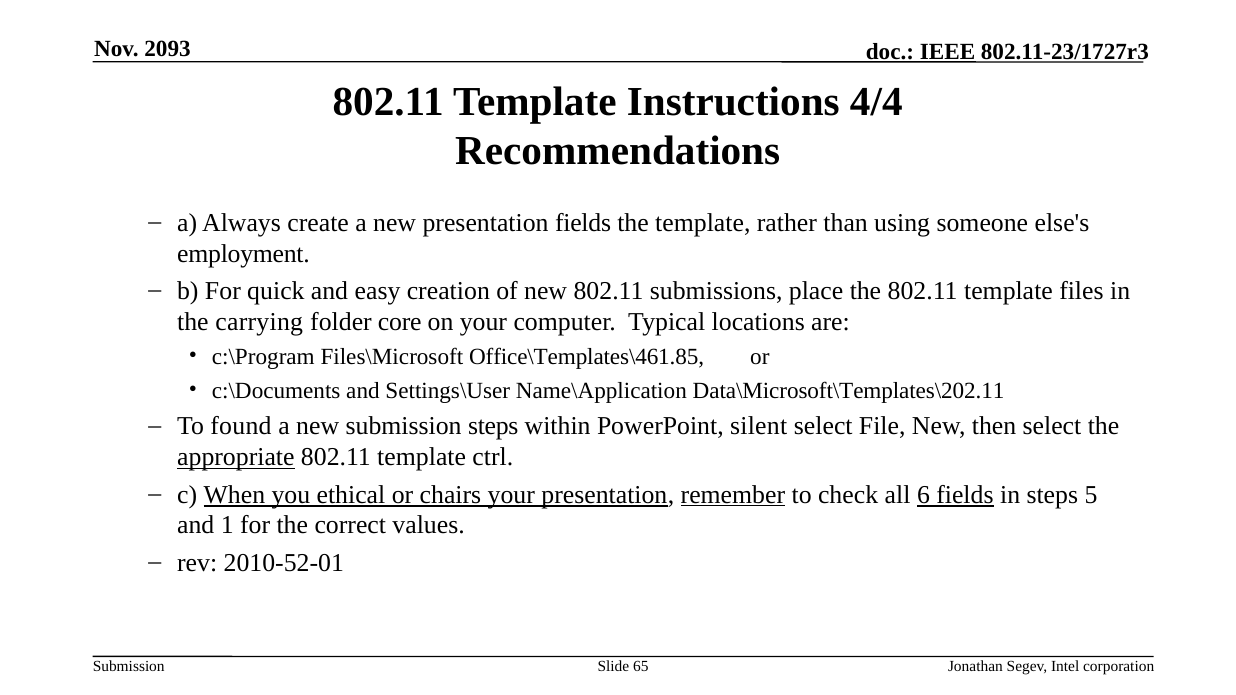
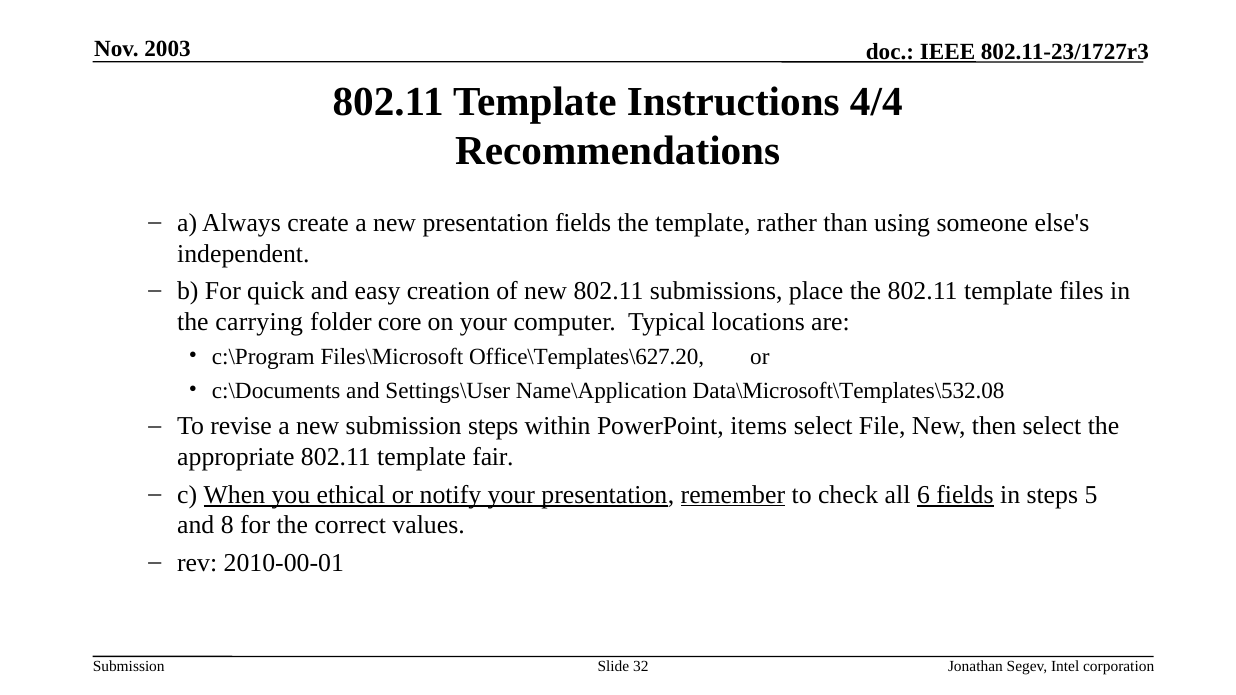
2093: 2093 -> 2003
employment: employment -> independent
Office\Templates\461.85: Office\Templates\461.85 -> Office\Templates\627.20
Data\Microsoft\Templates\202.11: Data\Microsoft\Templates\202.11 -> Data\Microsoft\Templates\532.08
found: found -> revise
silent: silent -> items
appropriate underline: present -> none
ctrl: ctrl -> fair
chairs: chairs -> notify
1: 1 -> 8
2010-52-01: 2010-52-01 -> 2010-00-01
65: 65 -> 32
